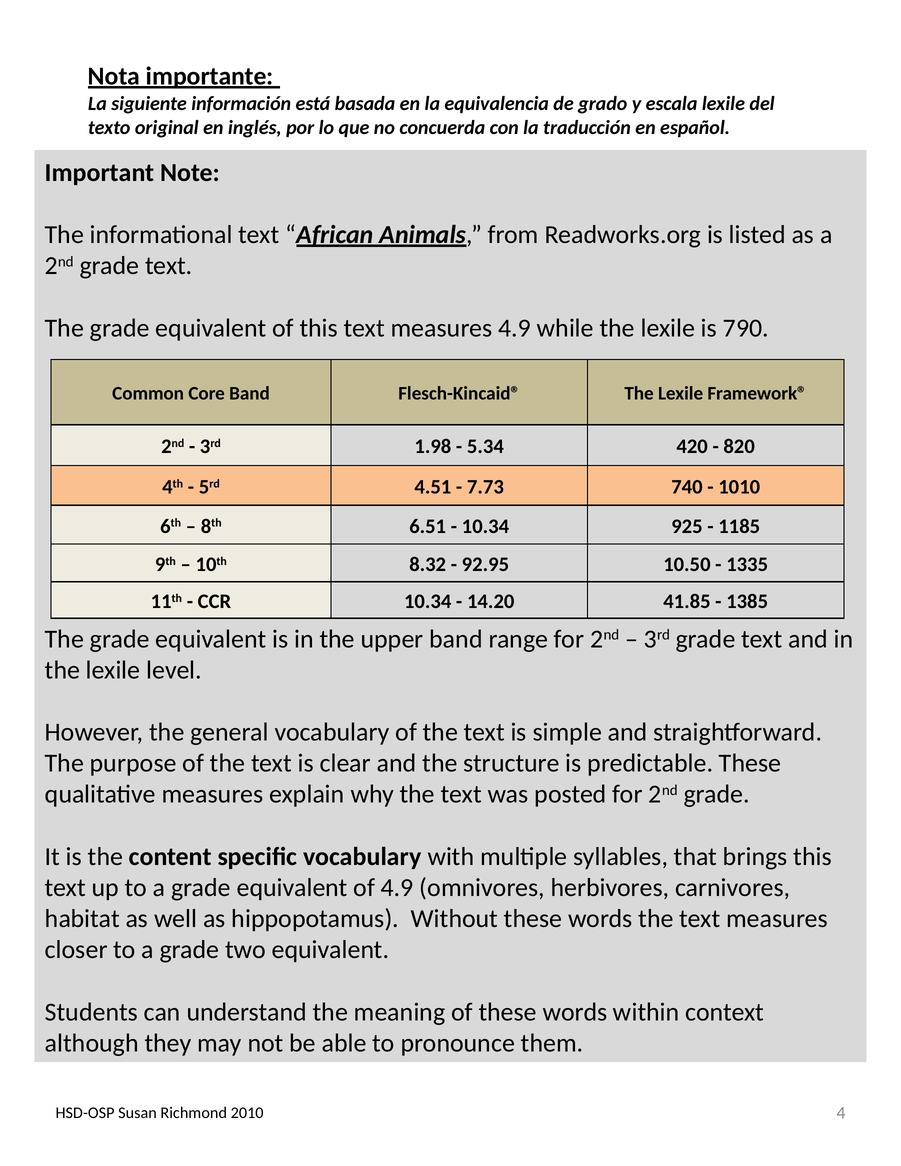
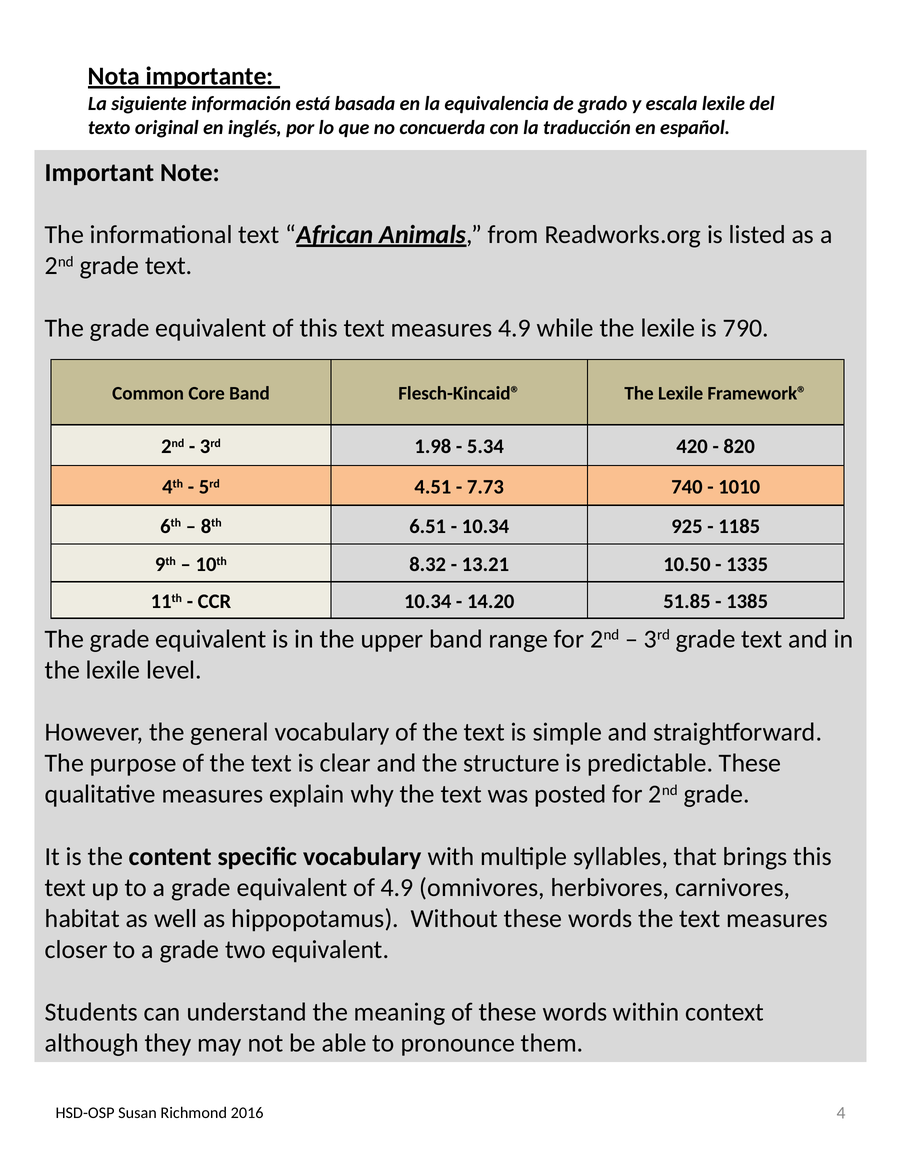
92.95: 92.95 -> 13.21
41.85: 41.85 -> 51.85
2010: 2010 -> 2016
